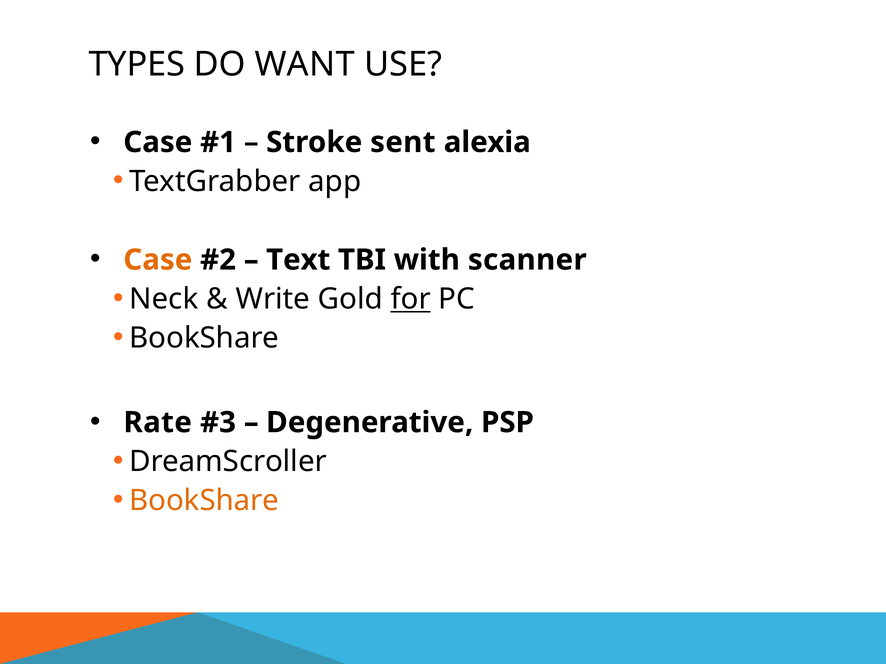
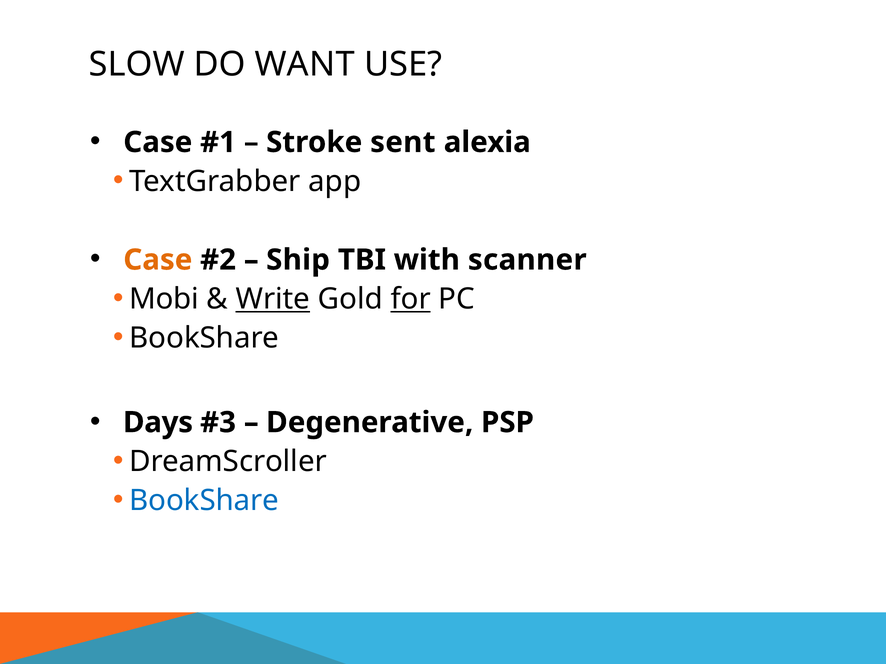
TYPES: TYPES -> SLOW
Text: Text -> Ship
Neck: Neck -> Mobi
Write underline: none -> present
Rate: Rate -> Days
BookShare at (204, 501) colour: orange -> blue
